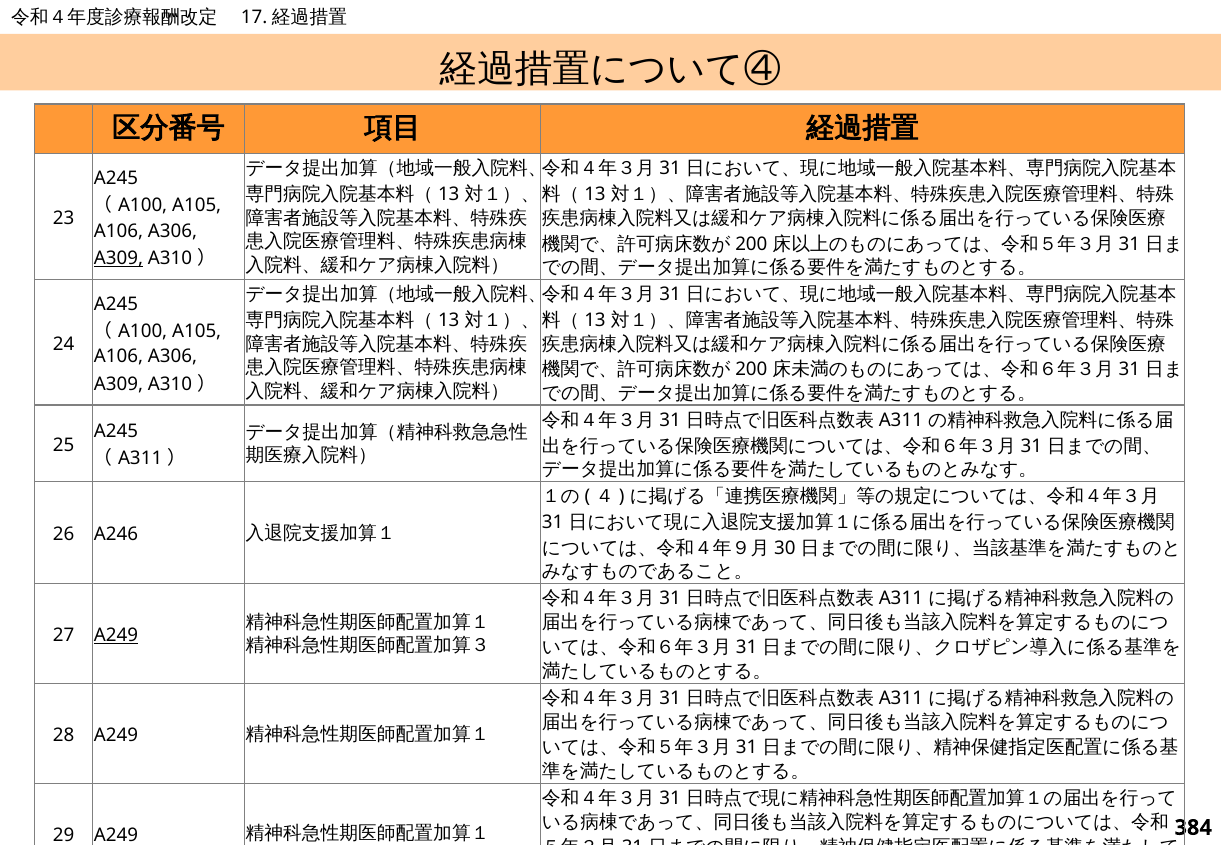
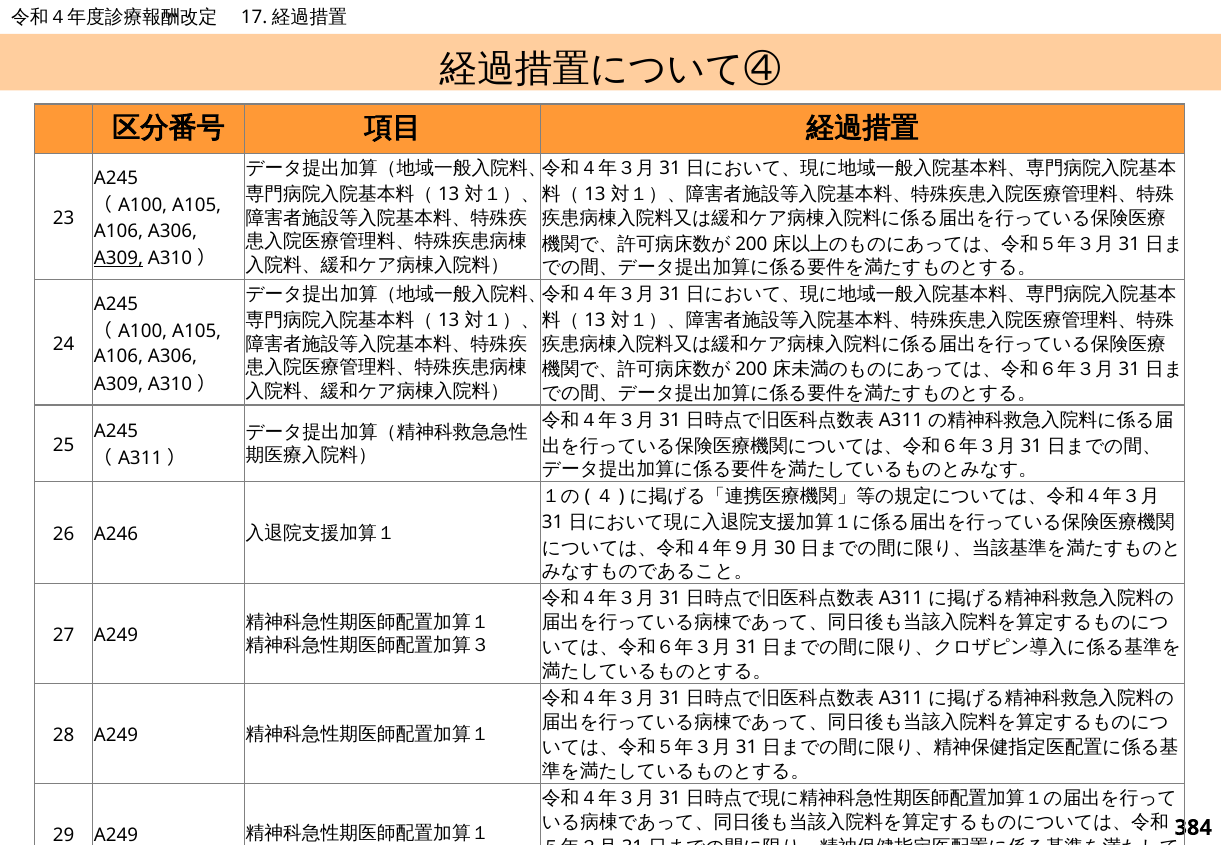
A249 at (116, 635) underline: present -> none
